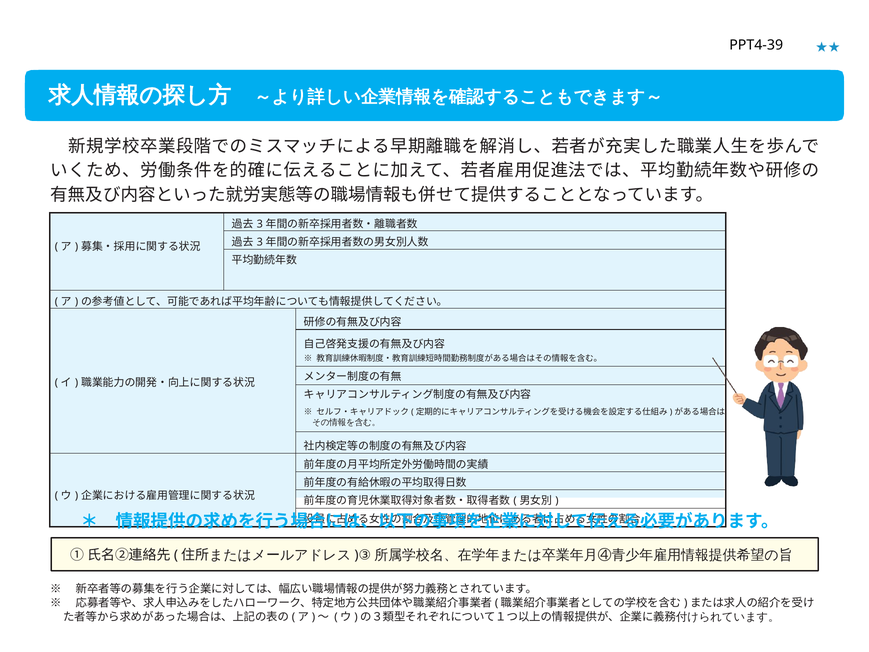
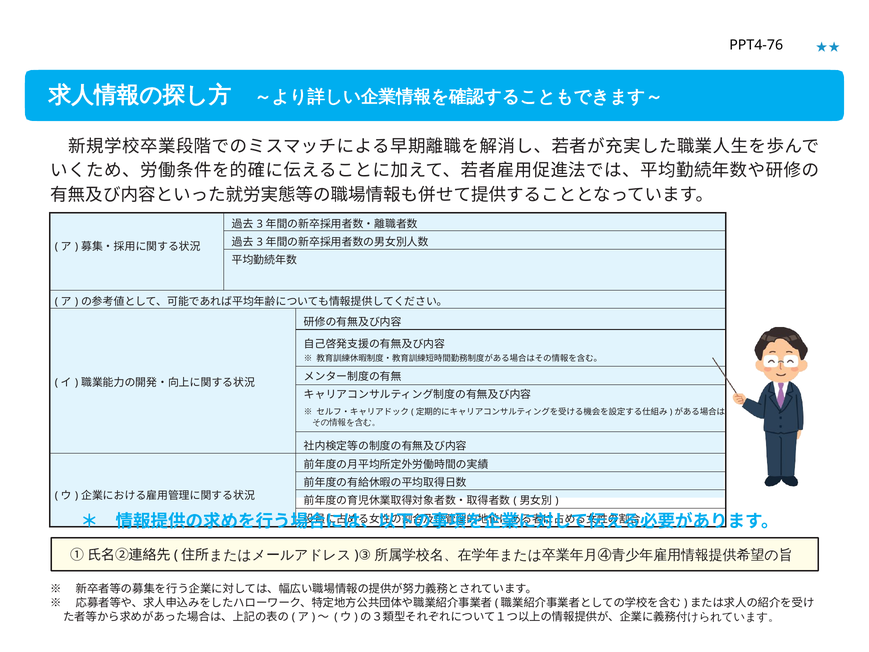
PPT4-39: PPT4-39 -> PPT4-76
